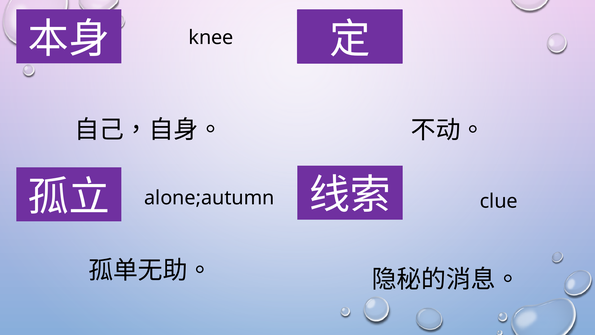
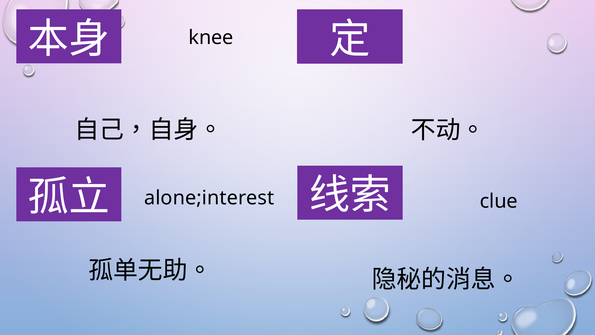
alone;autumn: alone;autumn -> alone;interest
